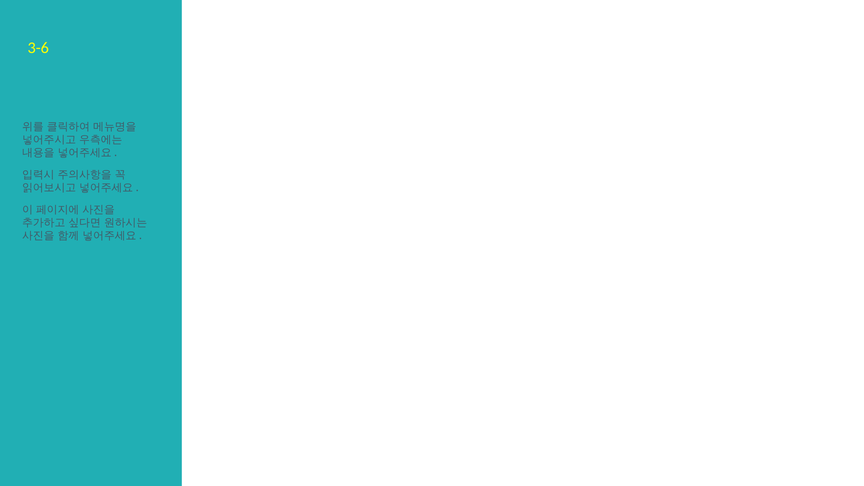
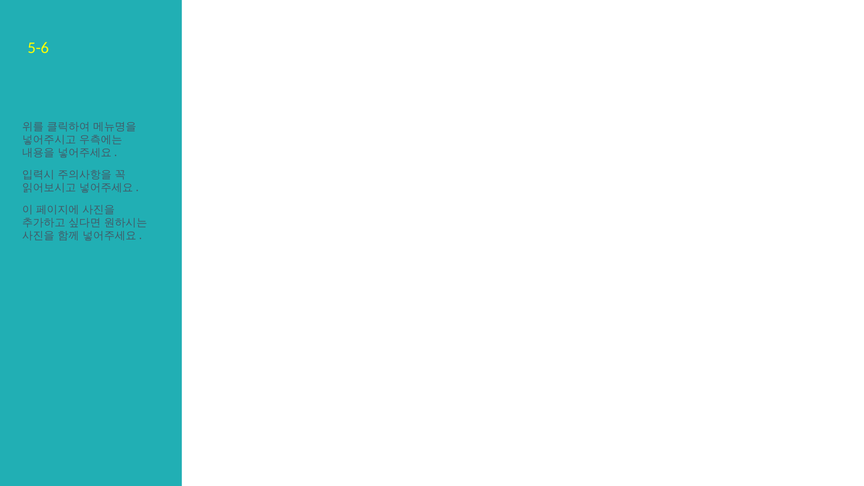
3-6: 3-6 -> 5-6
